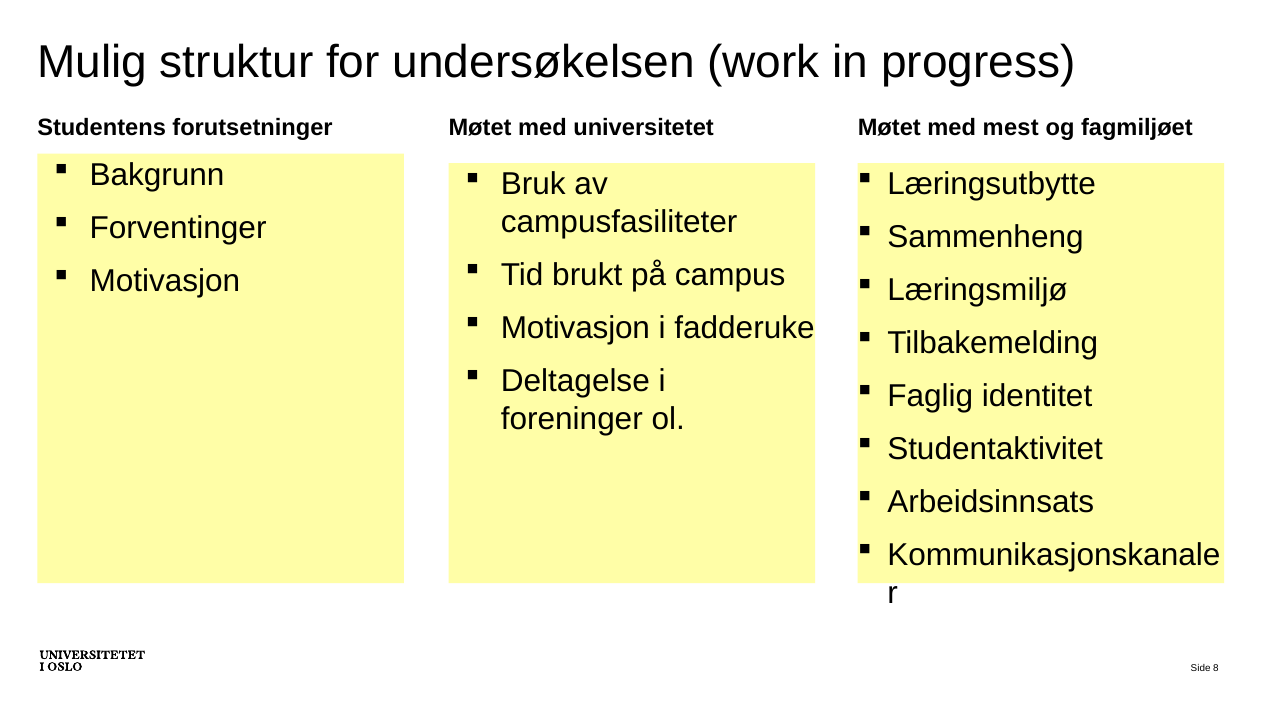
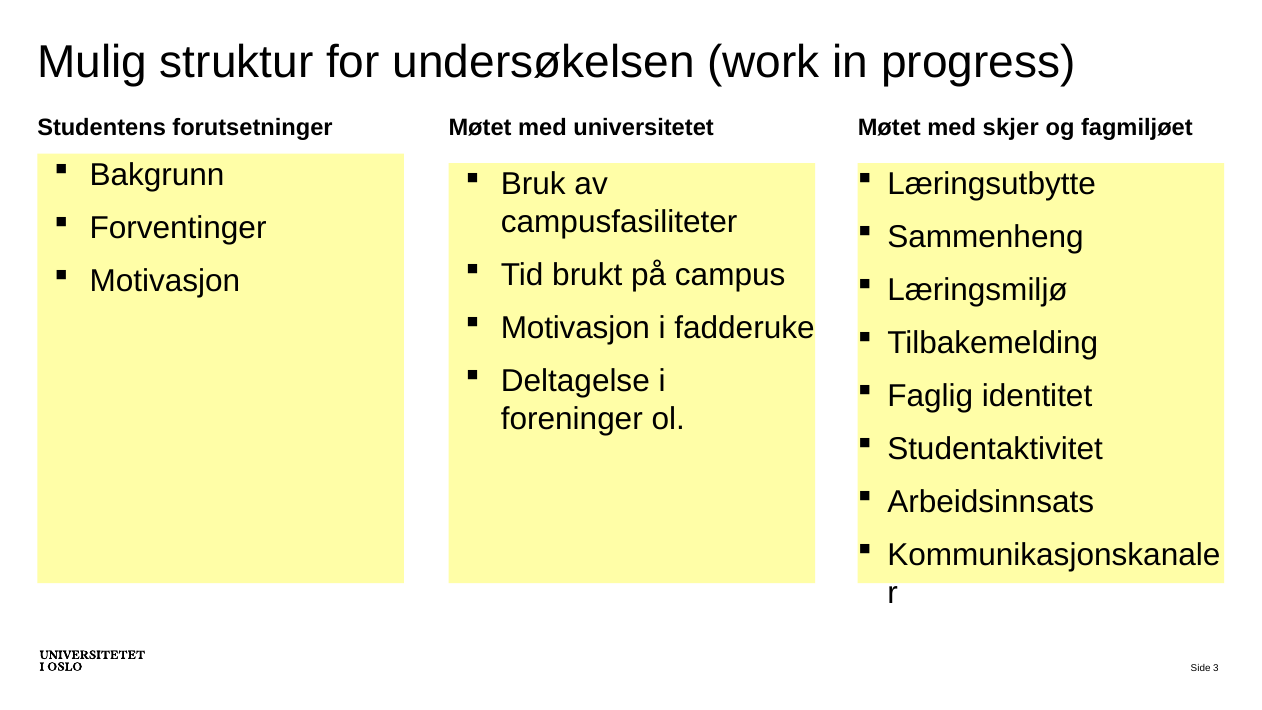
mest: mest -> skjer
8: 8 -> 3
